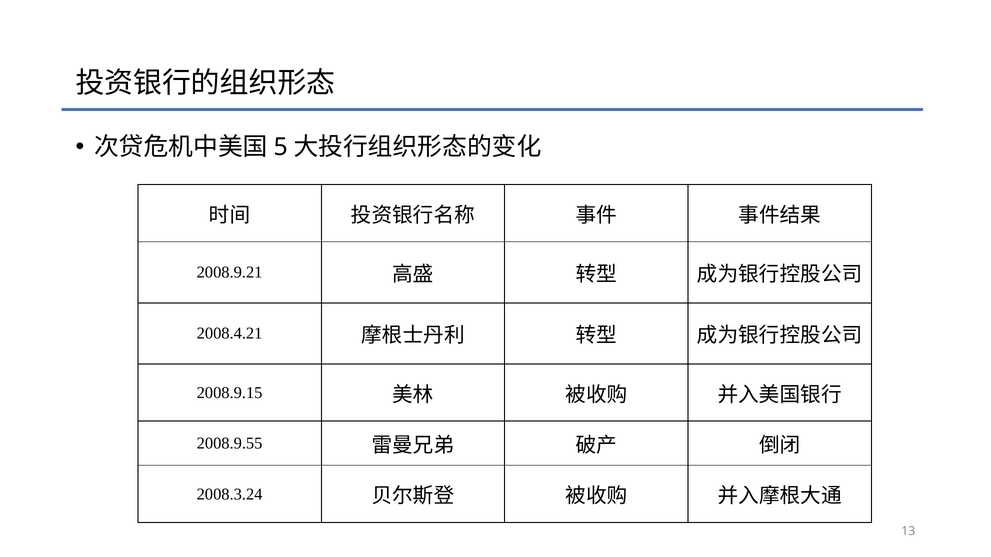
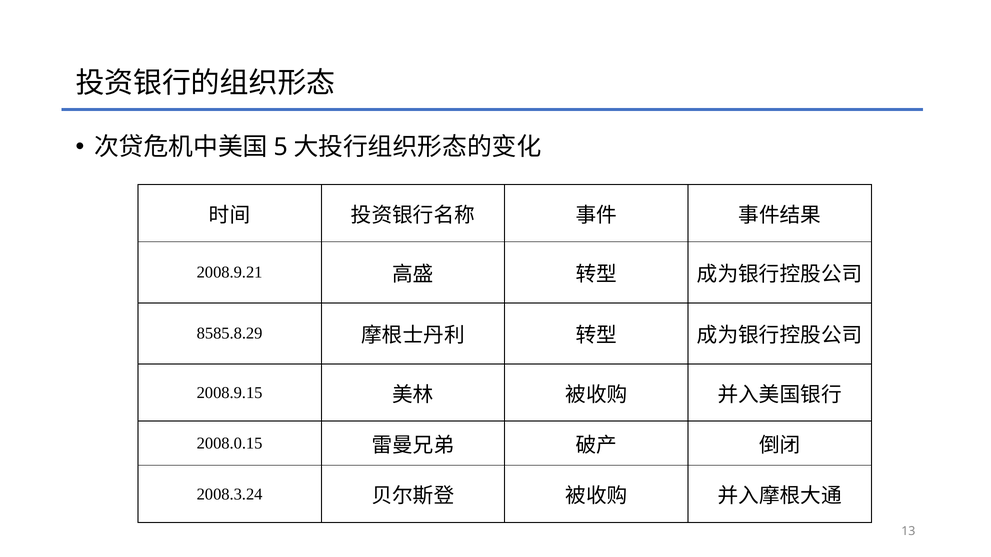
2008.4.21: 2008.4.21 -> 8585.8.29
2008.9.55: 2008.9.55 -> 2008.0.15
